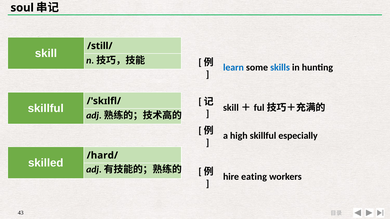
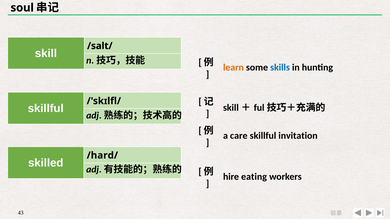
/still/: /still/ -> /salt/
learn colour: blue -> orange
high: high -> care
especially: especially -> invitation
